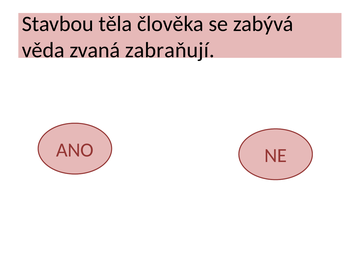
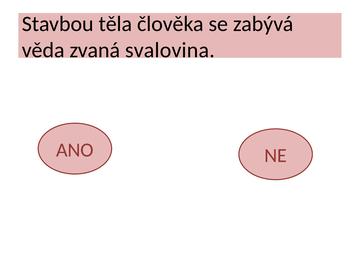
zabraňují: zabraňují -> svalovina
